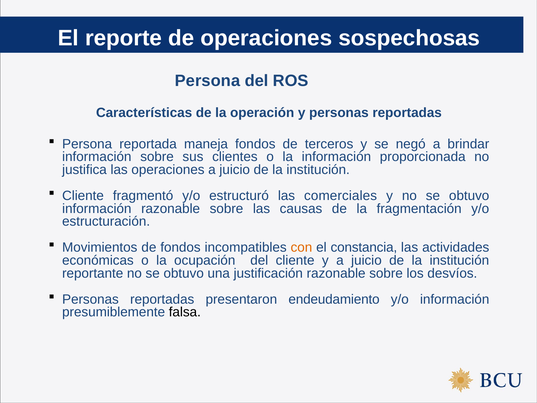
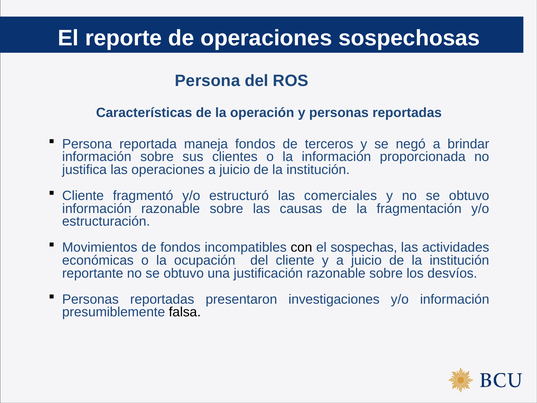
con colour: orange -> black
constancia: constancia -> sospechas
endeudamiento: endeudamiento -> investigaciones
